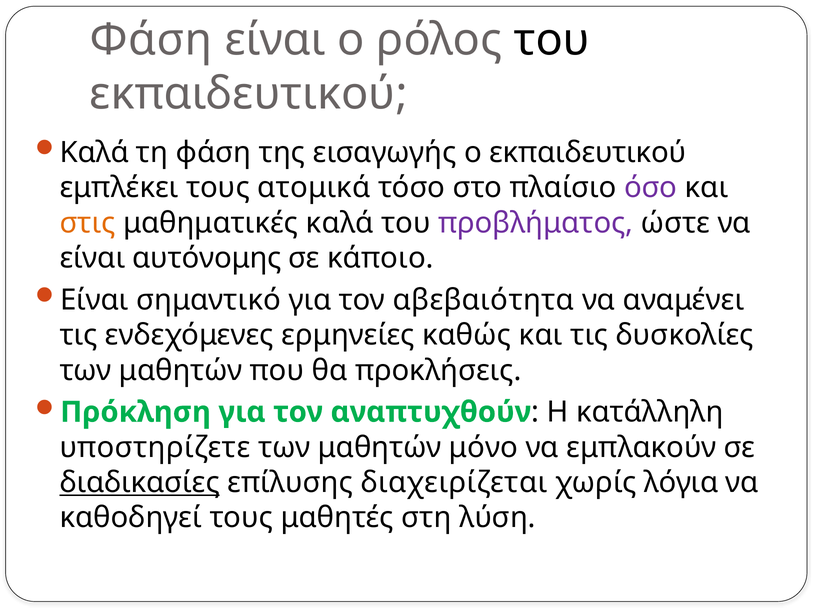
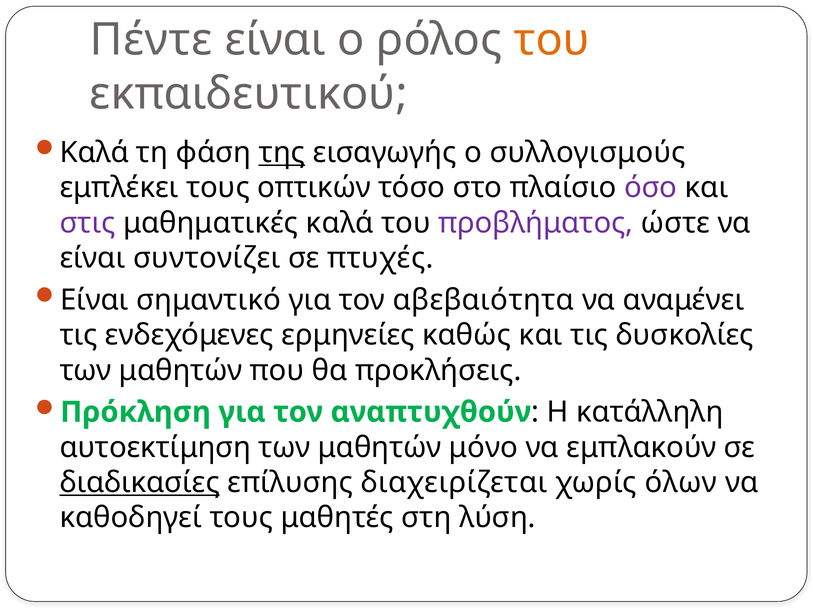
Φάση at (151, 40): Φάση -> Πέντε
του at (552, 40) colour: black -> orange
της underline: none -> present
ο εκπαιδευτικού: εκπαιδευτικού -> συλλογισμούς
ατομικά: ατομικά -> οπτικών
στις colour: orange -> purple
αυτόνομης: αυτόνομης -> συντονίζει
κάποιο: κάποιο -> πτυχές
υποστηρίζετε: υποστηρίζετε -> αυτοεκτίμηση
λόγια: λόγια -> όλων
